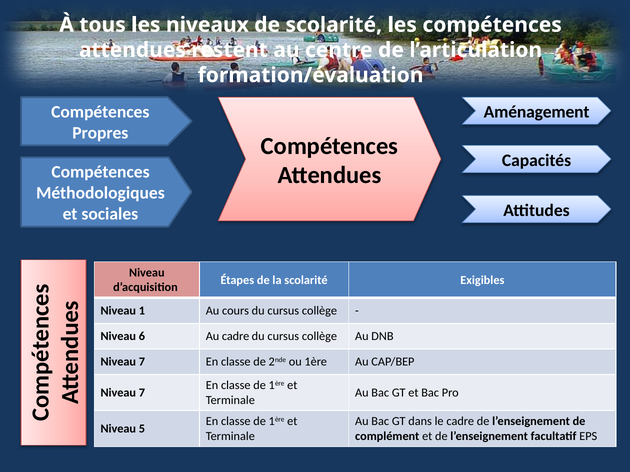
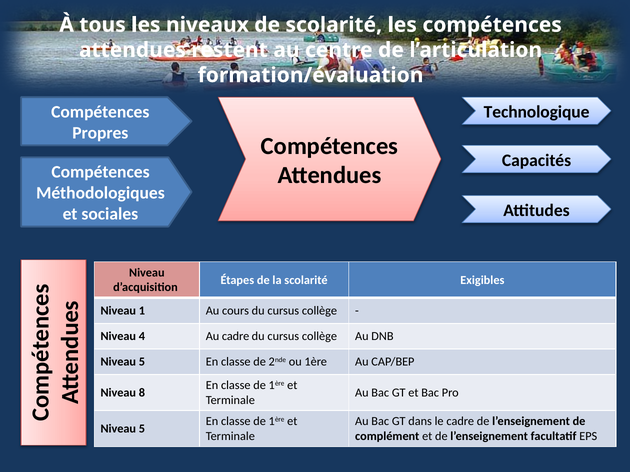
Aménagement: Aménagement -> Technologique
6: 6 -> 4
7 at (142, 362): 7 -> 5
7 at (142, 393): 7 -> 8
